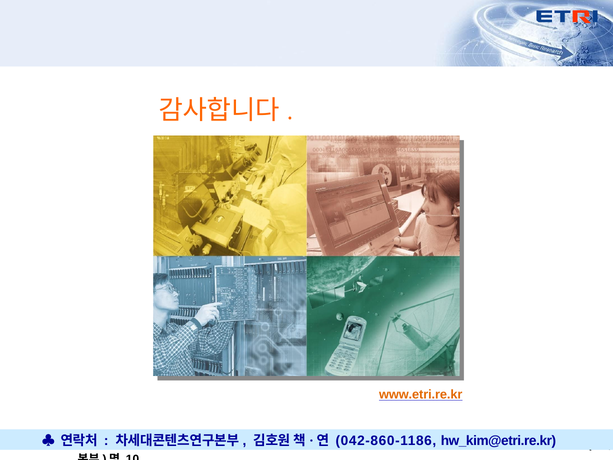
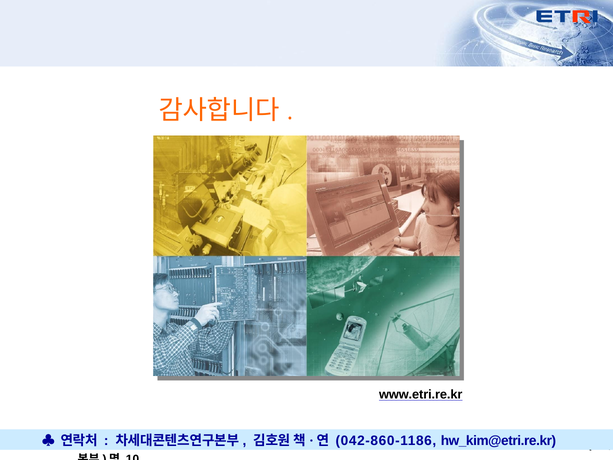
www.etri.re.kr colour: orange -> black
